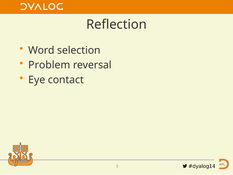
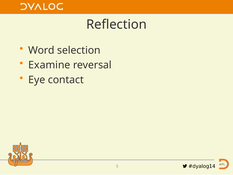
Problem: Problem -> Examine
